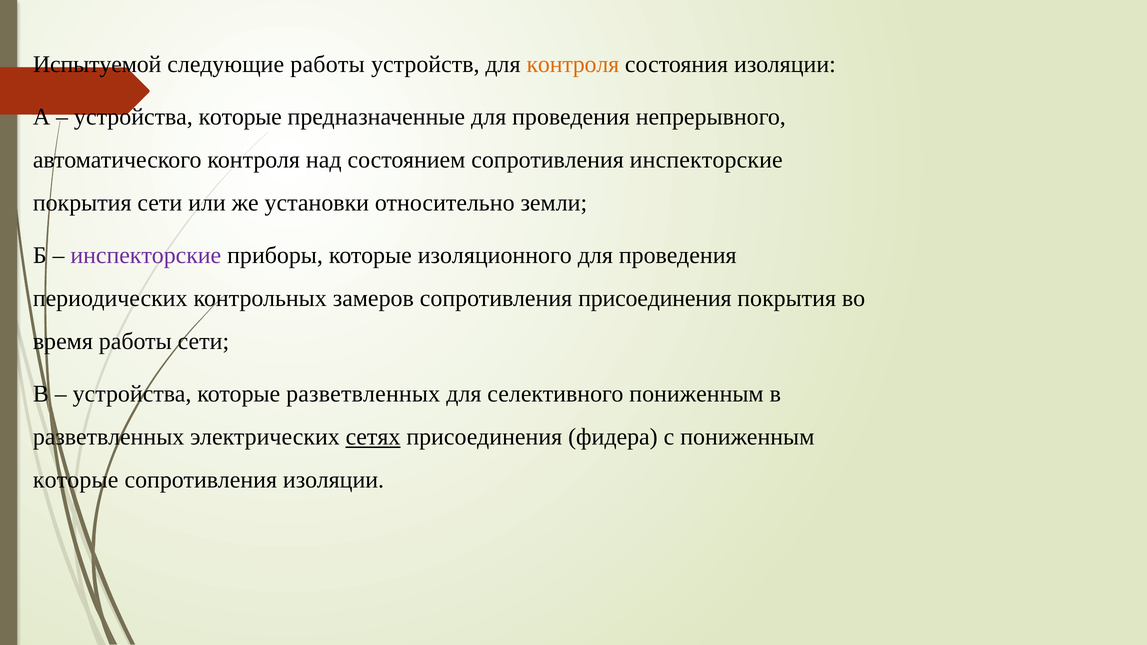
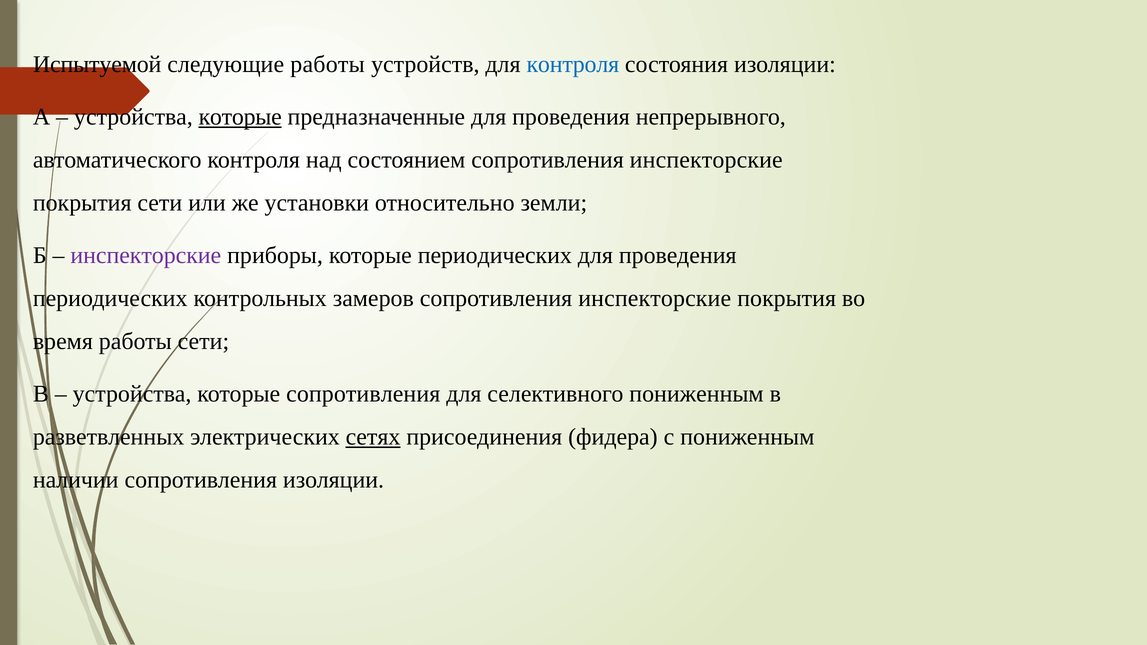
контроля at (573, 64) colour: orange -> blue
которые at (240, 117) underline: none -> present
которые изоляционного: изоляционного -> периодических
замеров сопротивления присоединения: присоединения -> инспекторские
которые разветвленных: разветвленных -> сопротивления
которые at (76, 480): которые -> наличии
